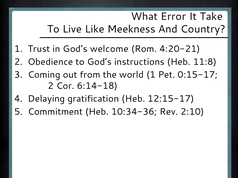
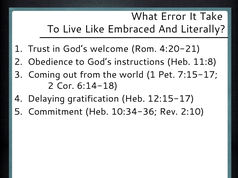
Meekness: Meekness -> Embraced
Country: Country -> Literally
0:15-17: 0:15-17 -> 7:15-17
